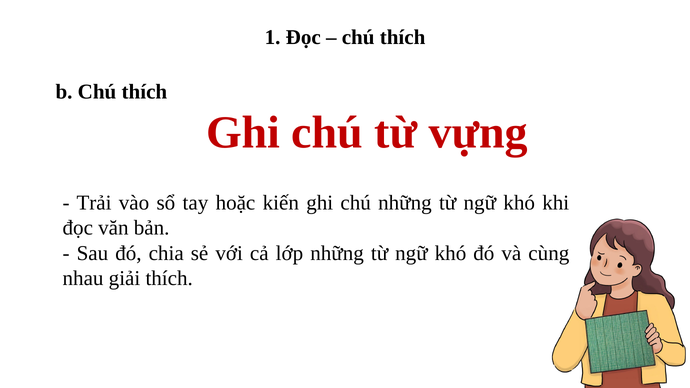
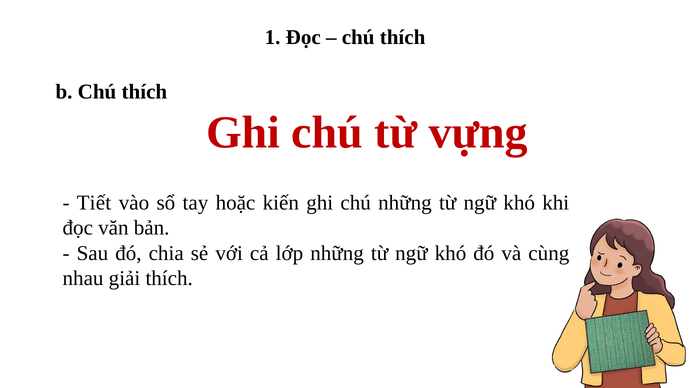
Trải: Trải -> Tiết
